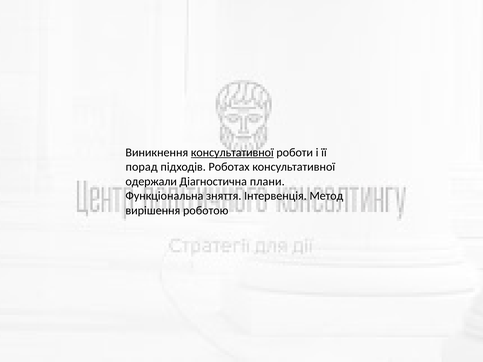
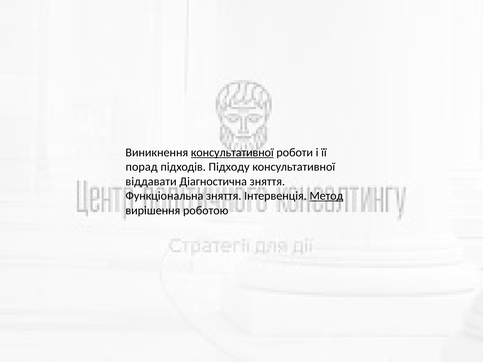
Роботах: Роботах -> Підходу
одержали: одержали -> віддавати
Діагностична плани: плани -> зняття
Метод underline: none -> present
